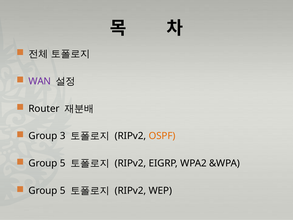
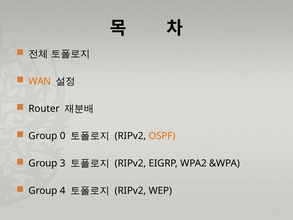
WAN colour: purple -> orange
3: 3 -> 0
5 at (63, 163): 5 -> 3
5 at (63, 190): 5 -> 4
